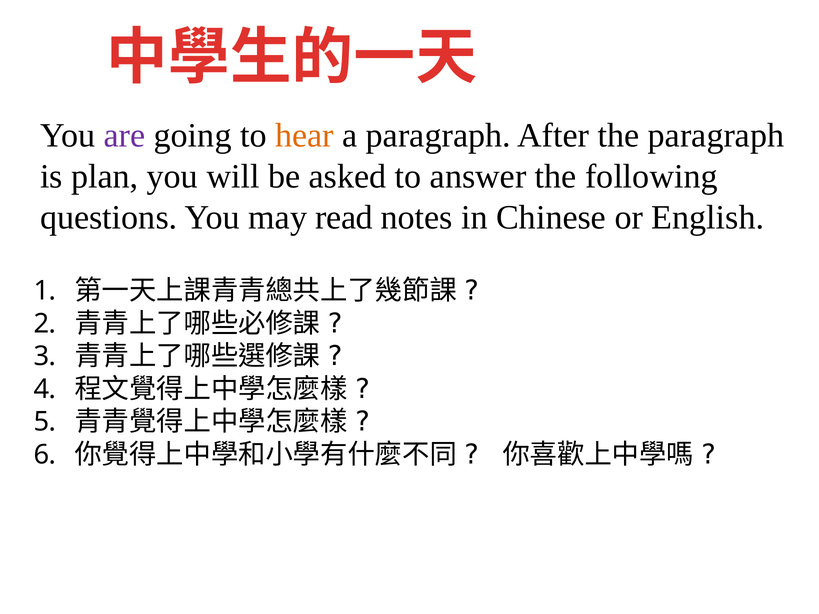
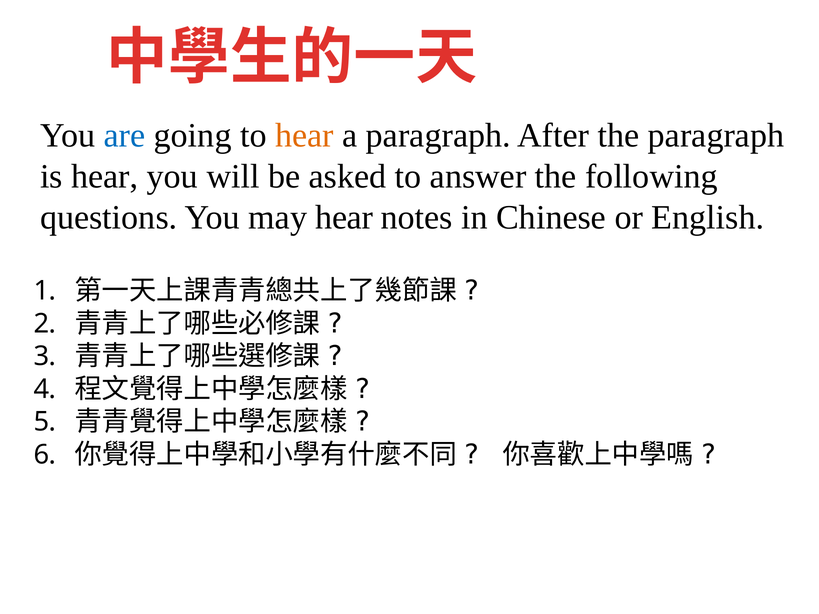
are colour: purple -> blue
is plan: plan -> hear
may read: read -> hear
